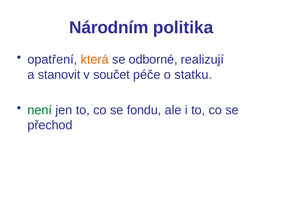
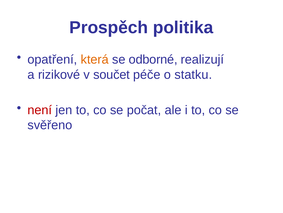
Národním: Národním -> Prospěch
stanovit: stanovit -> rizikové
není colour: green -> red
fondu: fondu -> počat
přechod: přechod -> svěřeno
